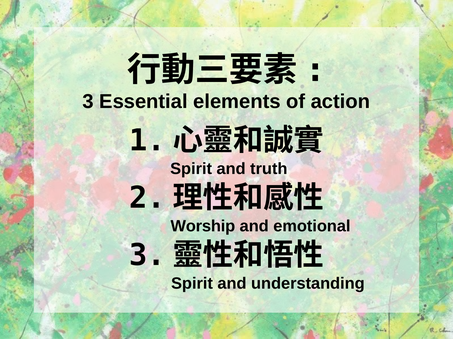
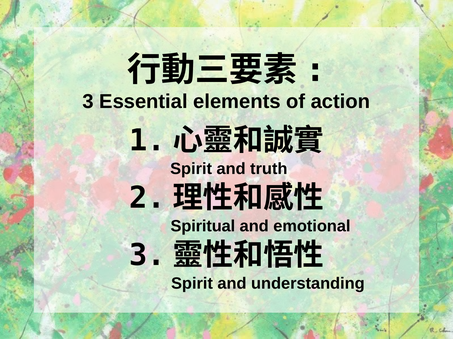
Worship: Worship -> Spiritual
